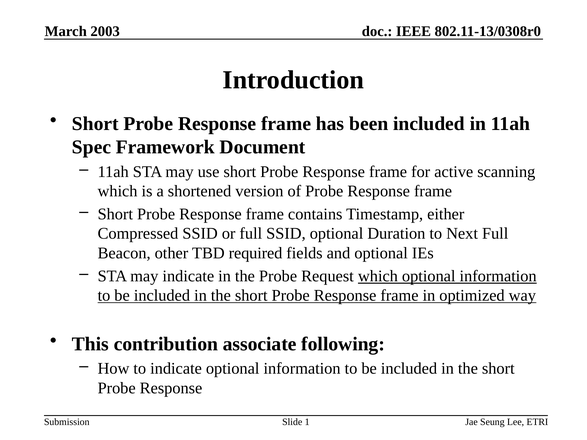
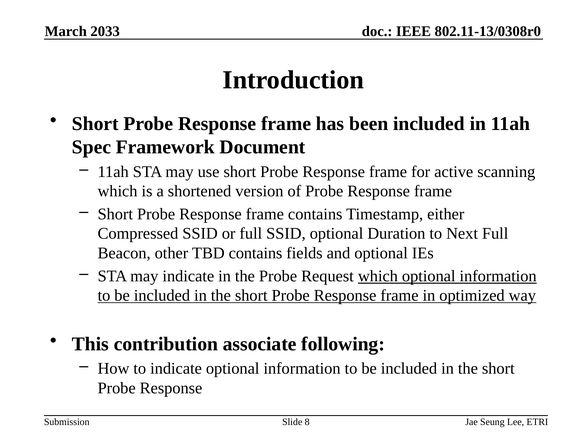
2003: 2003 -> 2033
TBD required: required -> contains
1: 1 -> 8
